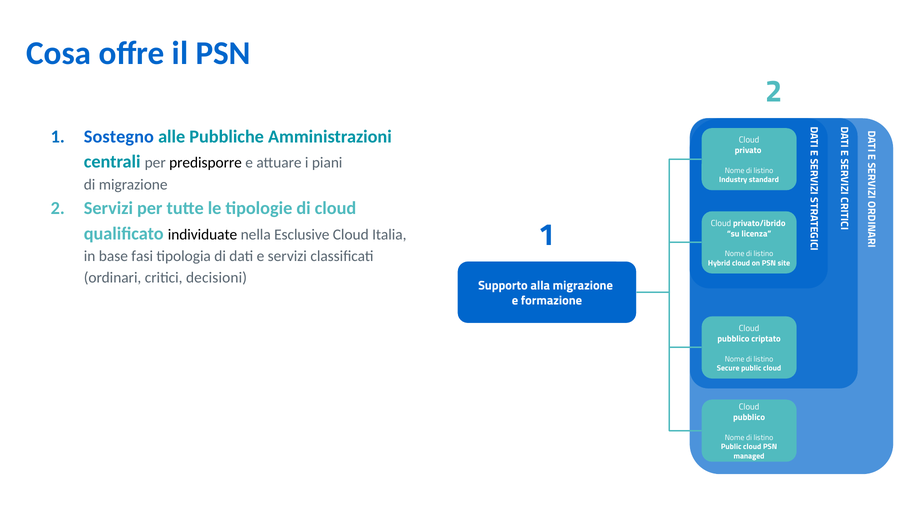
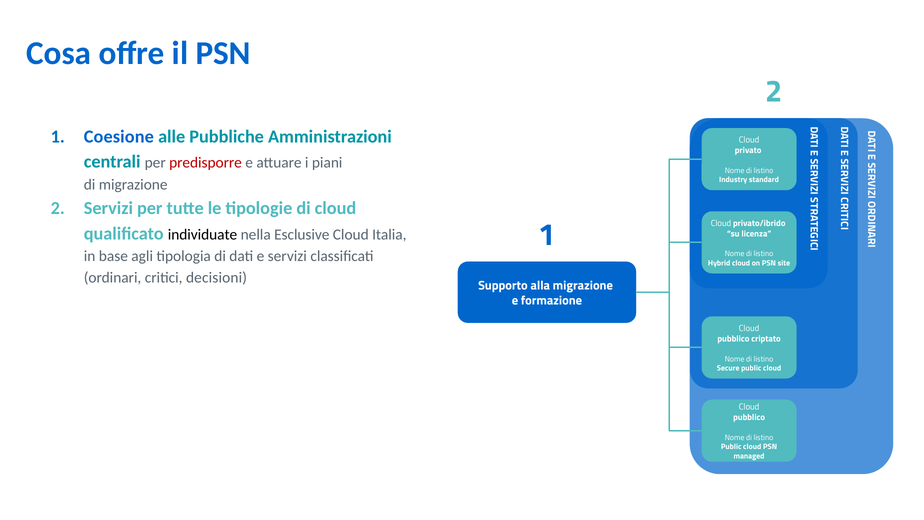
Sostegno: Sostegno -> Coesione
predisporre colour: black -> red
fasi: fasi -> agli
